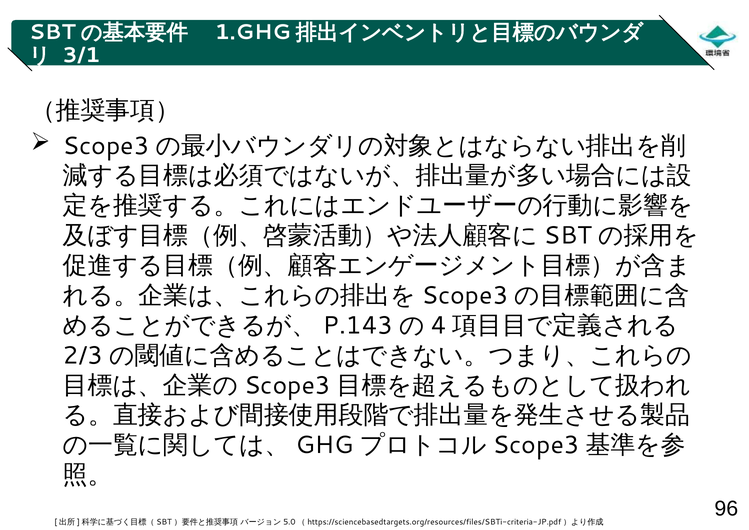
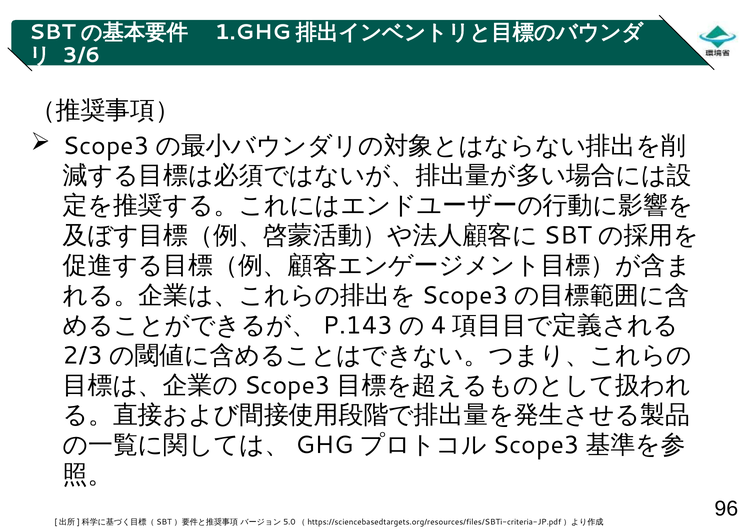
3/1: 3/1 -> 3/6
